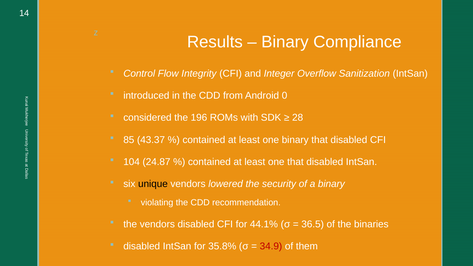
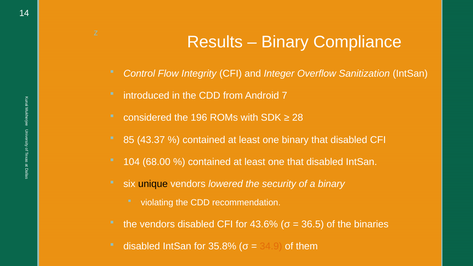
0: 0 -> 7
24.87: 24.87 -> 68.00
44.1%: 44.1% -> 43.6%
34.9 colour: red -> orange
